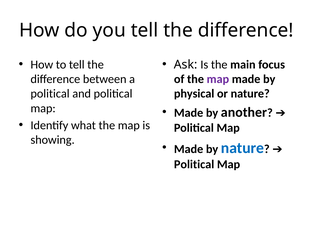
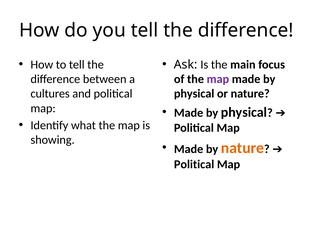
political at (50, 94): political -> cultures
another at (244, 112): another -> physical
nature at (242, 148) colour: blue -> orange
